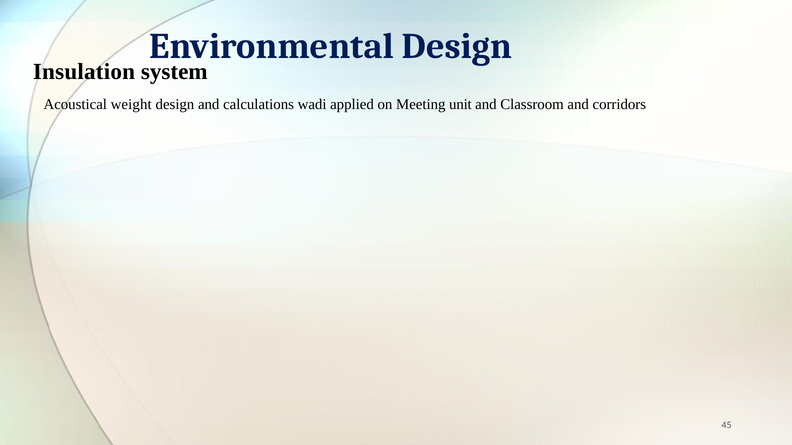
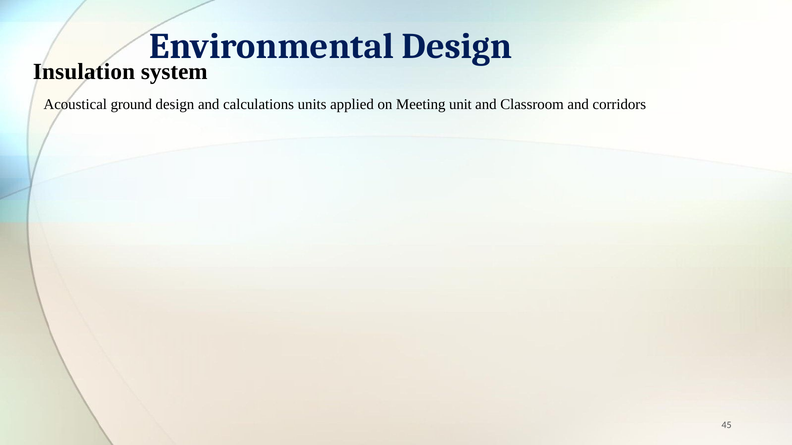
weight: weight -> ground
wadi: wadi -> units
